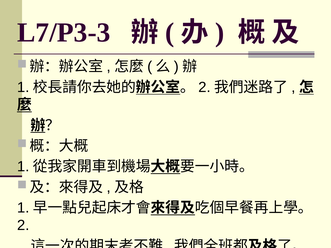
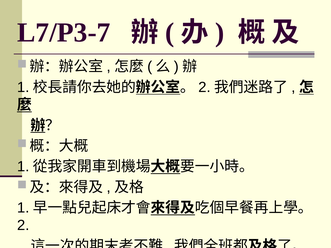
L7/P3-3: L7/P3-3 -> L7/P3-7
